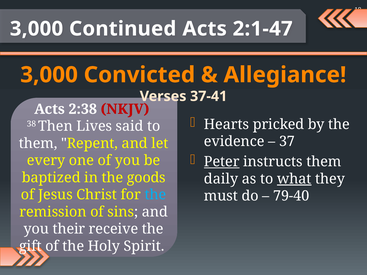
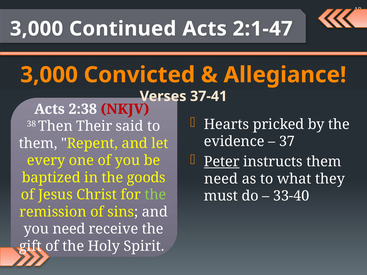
Lives: Lives -> Their
daily at (221, 179): daily -> need
what underline: present -> none
the at (155, 195) colour: light blue -> light green
79-40: 79-40 -> 33-40
you their: their -> need
